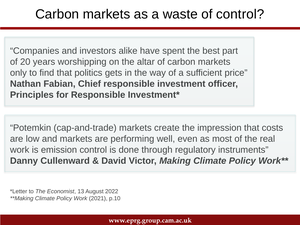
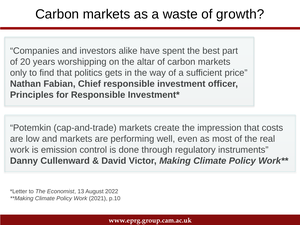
of control: control -> growth
